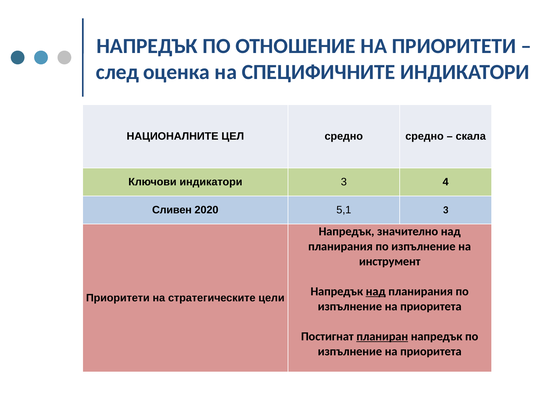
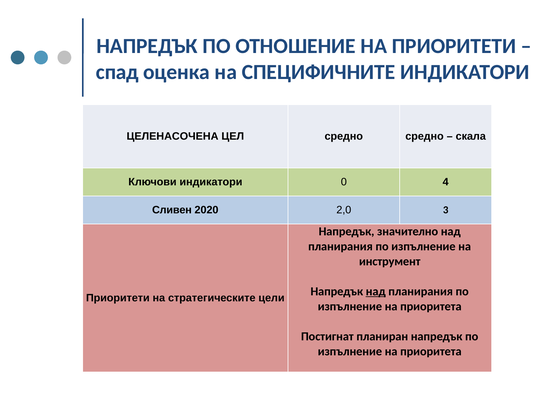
след: след -> спад
НАЦИОНАЛНИТЕ: НАЦИОНАЛНИТЕ -> ЦЕЛЕНАСОЧЕНА
индикатори 3: 3 -> 0
5,1: 5,1 -> 2,0
планиран underline: present -> none
